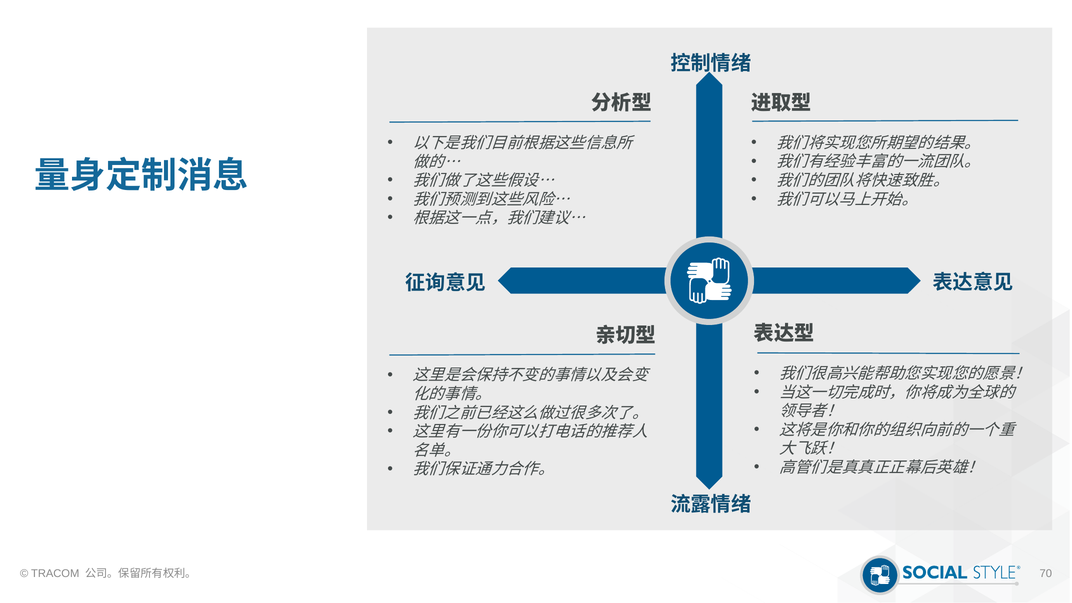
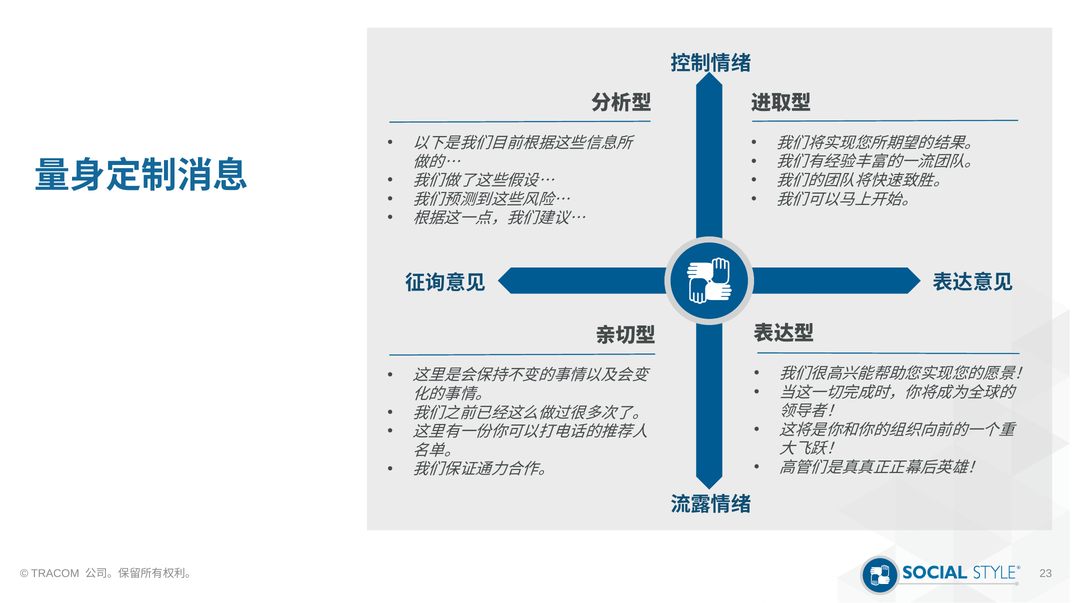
70: 70 -> 23
